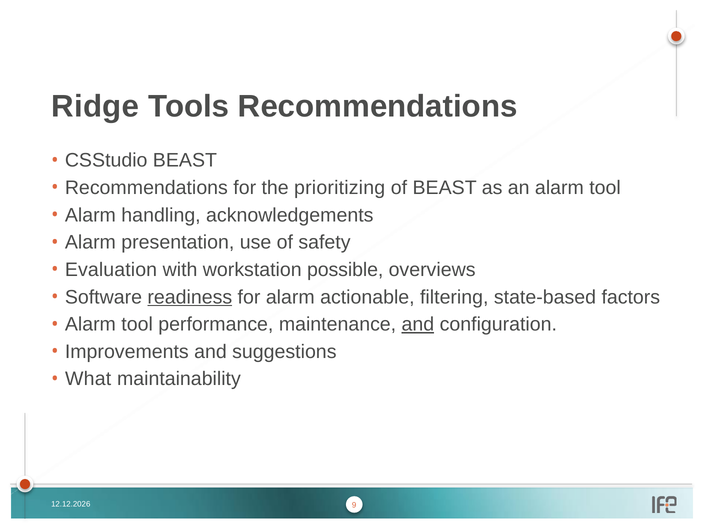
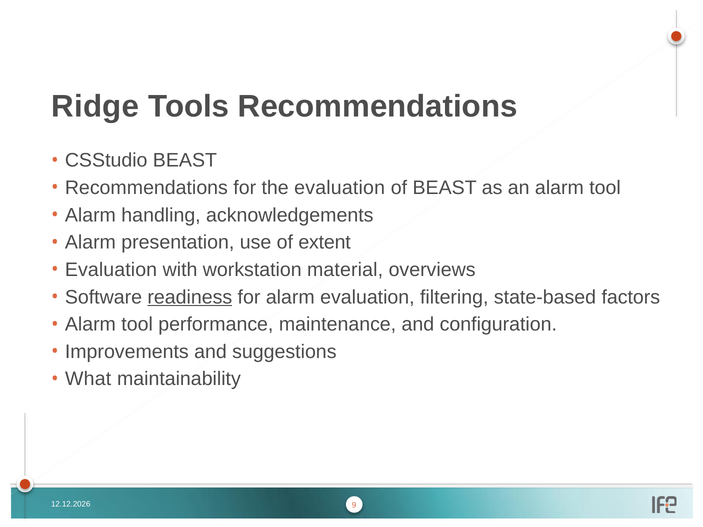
the prioritizing: prioritizing -> evaluation
safety: safety -> extent
possible: possible -> material
alarm actionable: actionable -> evaluation
and at (418, 325) underline: present -> none
